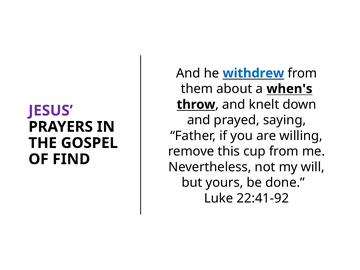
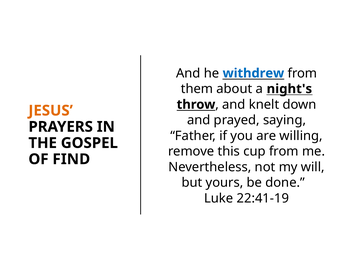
when's: when's -> night's
JESUS colour: purple -> orange
22:41-92: 22:41-92 -> 22:41-19
